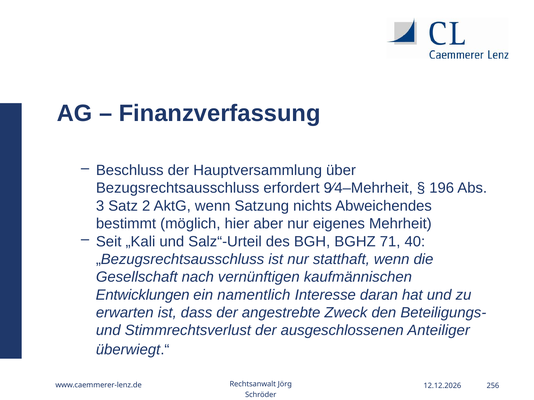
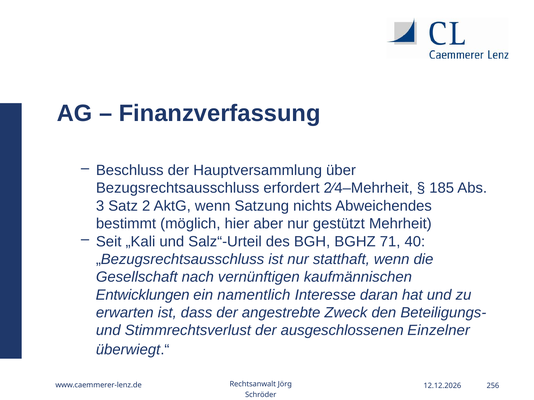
9⁄4–Mehrheit: 9⁄4–Mehrheit -> 2⁄4–Mehrheit
196: 196 -> 185
eigenes: eigenes -> gestützt
Anteiliger: Anteiliger -> Einzelner
